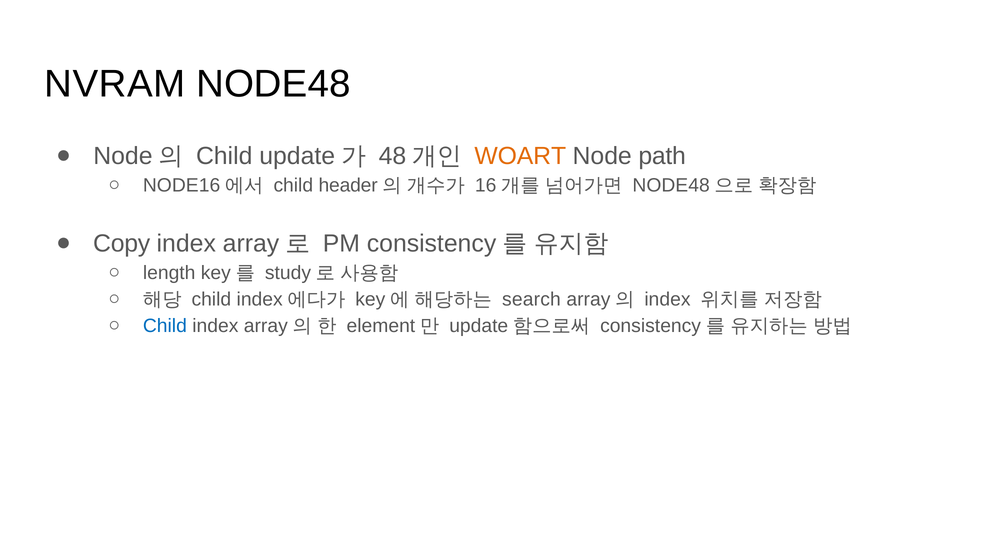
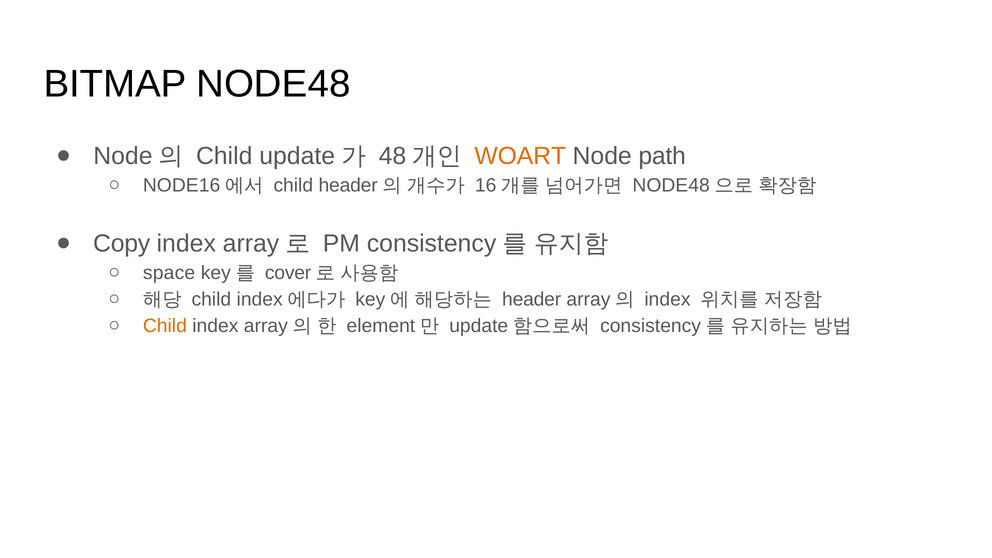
NVRAM: NVRAM -> BITMAP
length: length -> space
study: study -> cover
search at (531, 300): search -> header
Child at (165, 326) colour: blue -> orange
